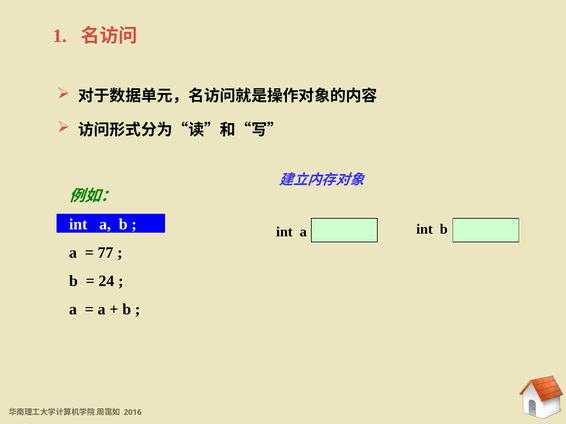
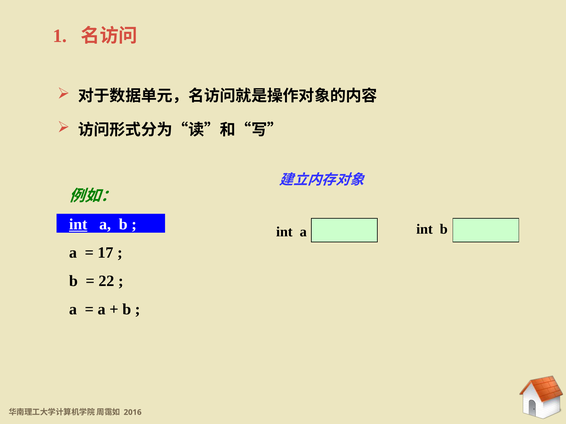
int at (78, 225) underline: none -> present
77: 77 -> 17
24: 24 -> 22
